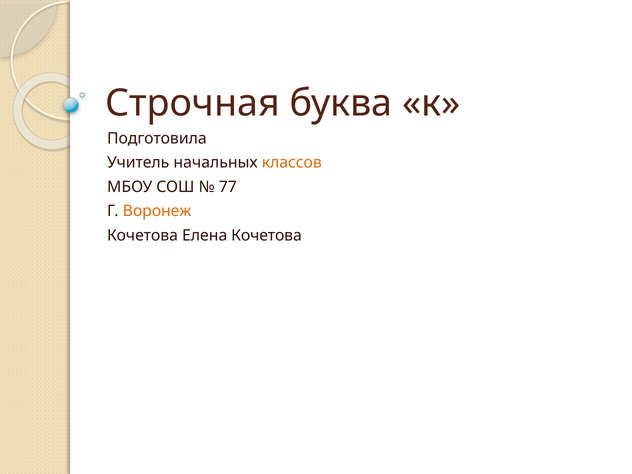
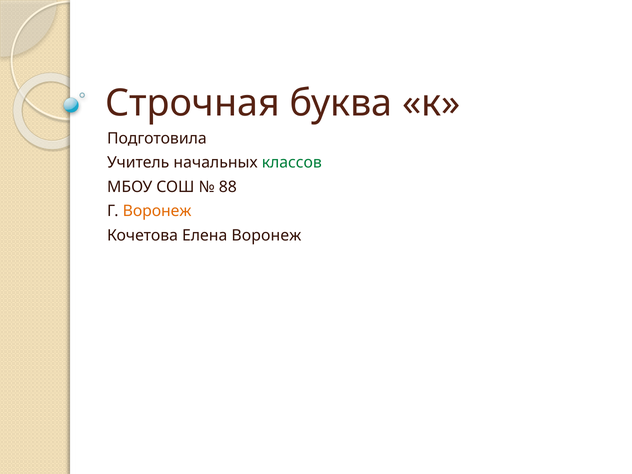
классов colour: orange -> green
77: 77 -> 88
Елена Кочетова: Кочетова -> Воронеж
